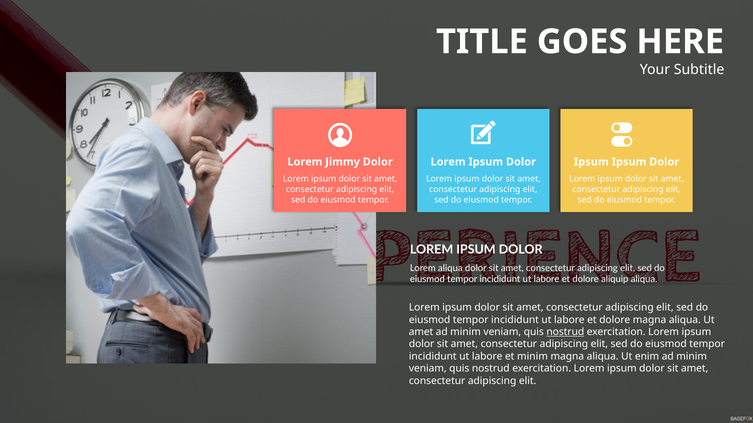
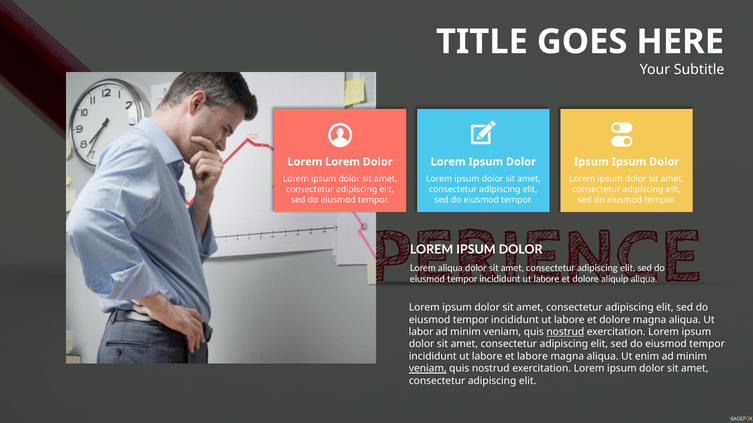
Lorem Jimmy: Jimmy -> Lorem
amet at (421, 332): amet -> labor
et minim: minim -> labore
veniam at (428, 369) underline: none -> present
